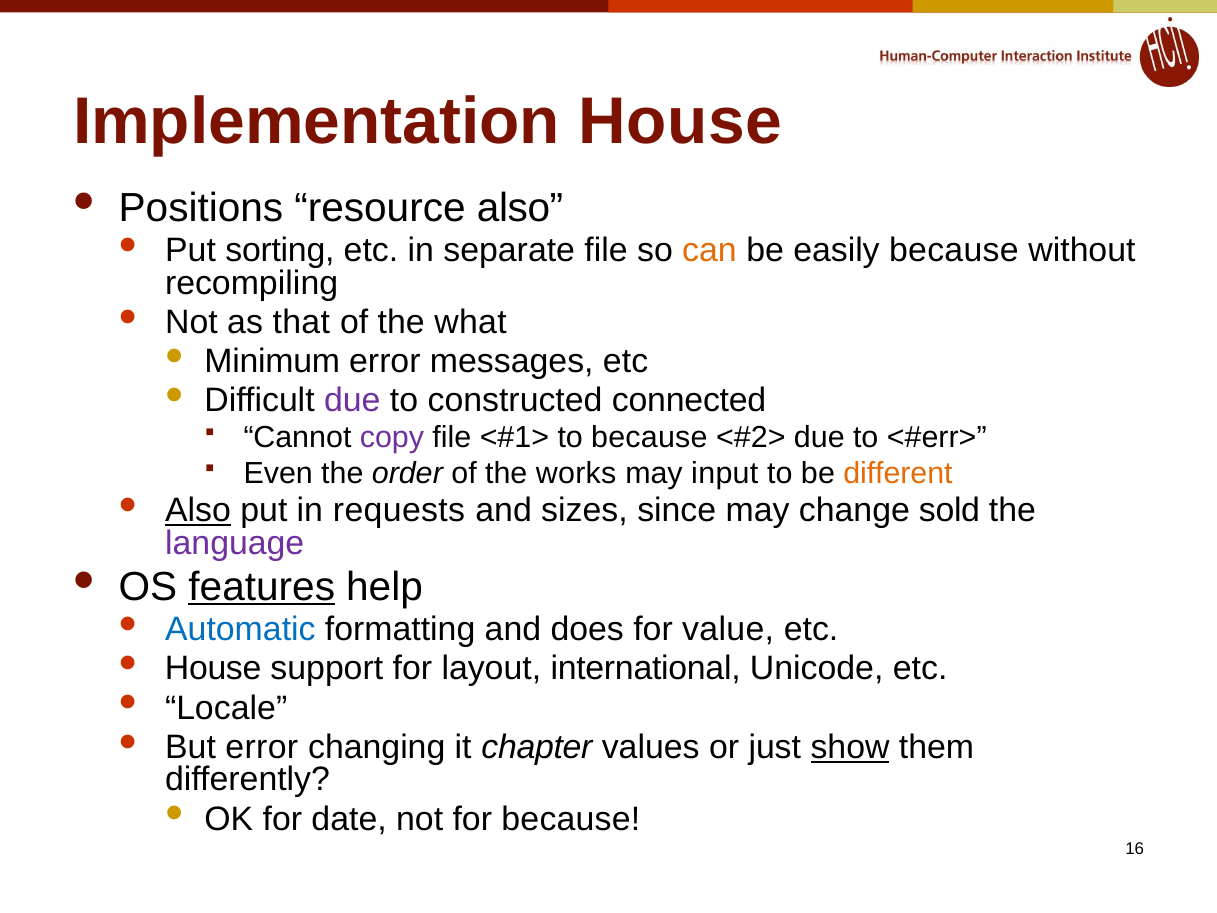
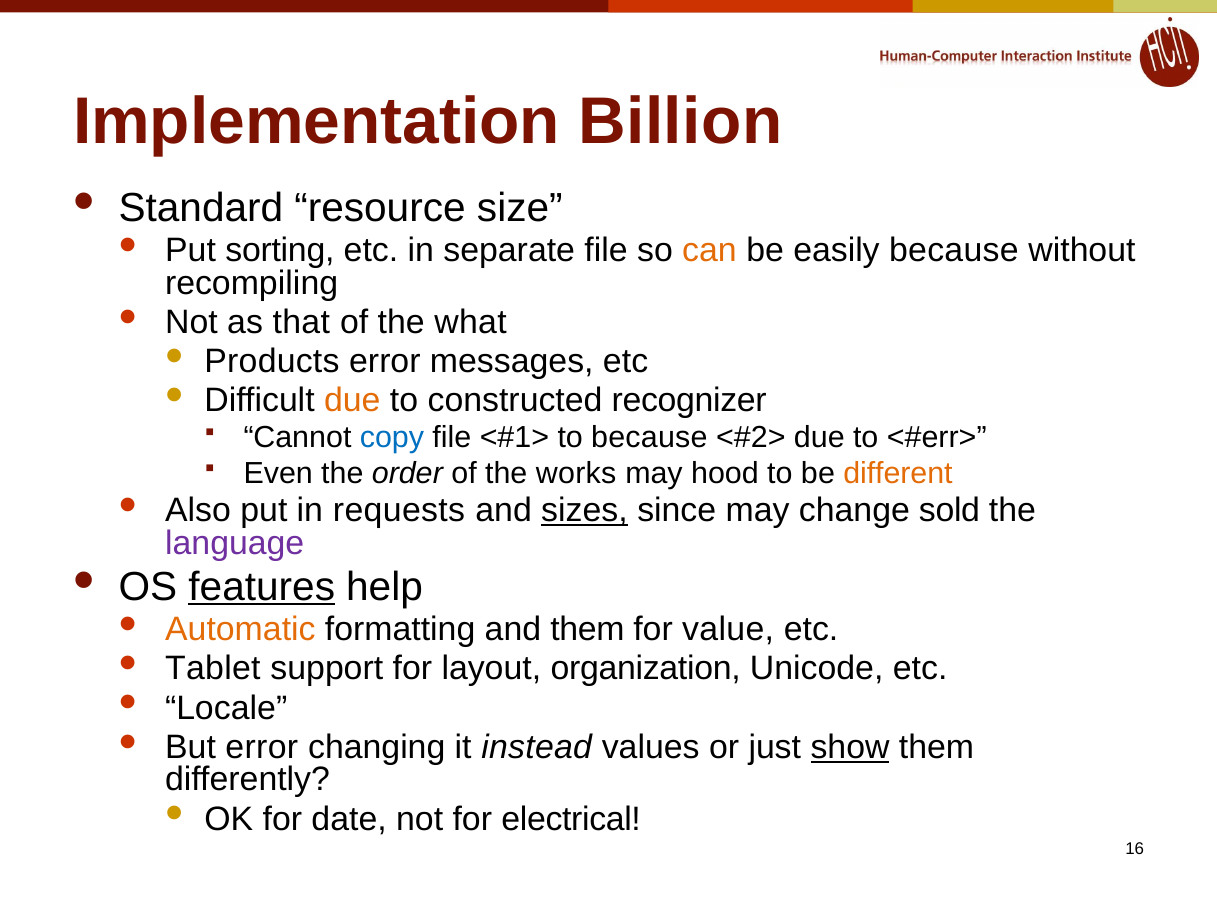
Implementation House: House -> Billion
Positions: Positions -> Standard
resource also: also -> size
Minimum: Minimum -> Products
due at (352, 401) colour: purple -> orange
connected: connected -> recognizer
copy colour: purple -> blue
input: input -> hood
Also at (198, 510) underline: present -> none
sizes underline: none -> present
Automatic colour: blue -> orange
and does: does -> them
House at (213, 668): House -> Tablet
international: international -> organization
chapter: chapter -> instead
for because: because -> electrical
